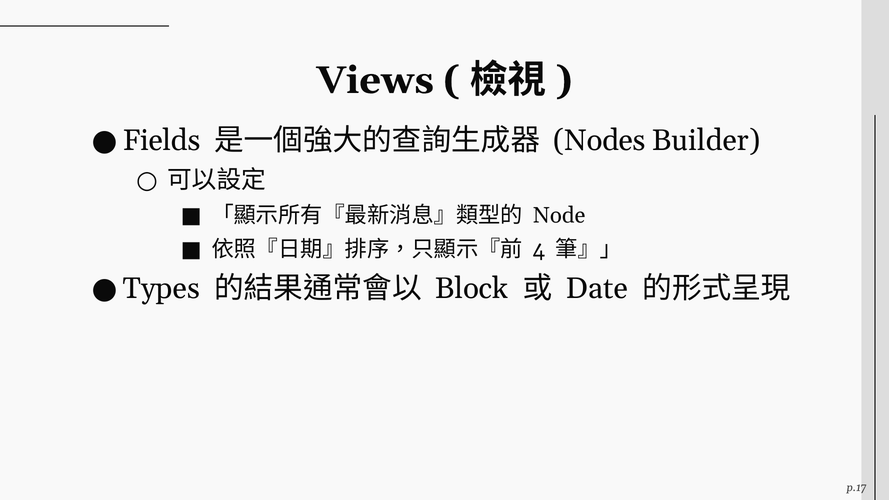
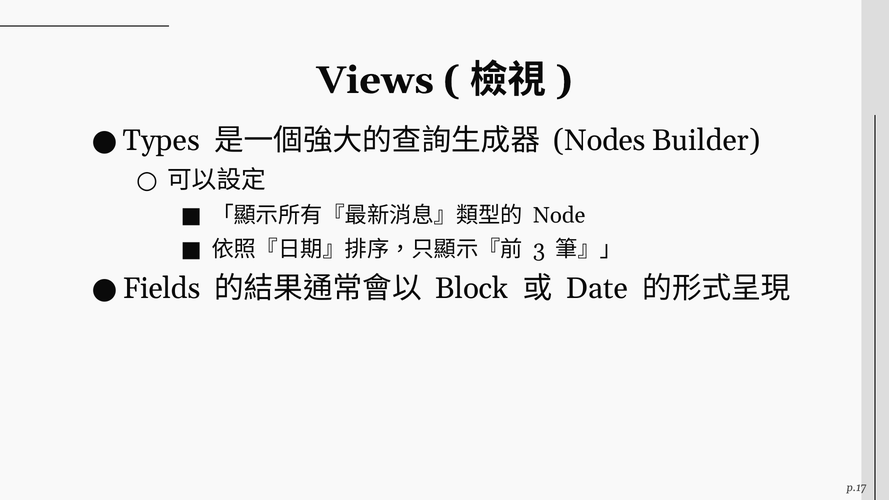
Fields: Fields -> Types
4: 4 -> 3
Types: Types -> Fields
